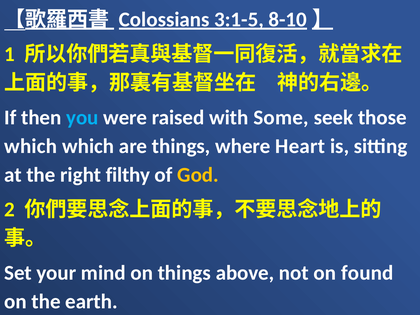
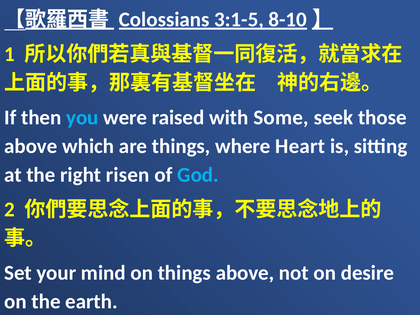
which at (31, 146): which -> above
filthy: filthy -> risen
God colour: yellow -> light blue
found: found -> desire
